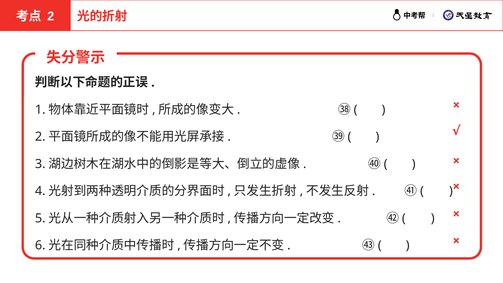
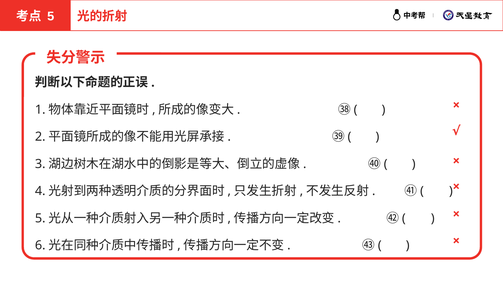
2 at (51, 16): 2 -> 5
